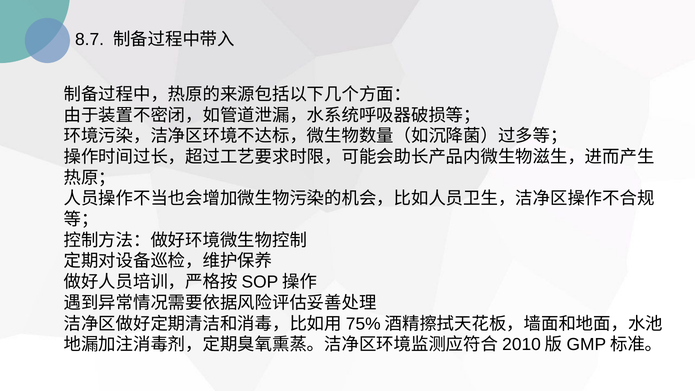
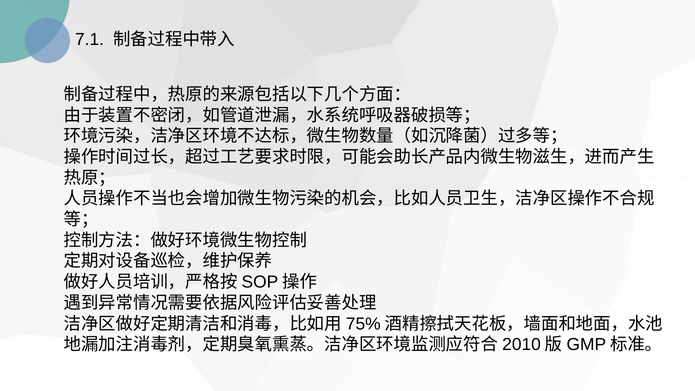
8.7: 8.7 -> 7.1
